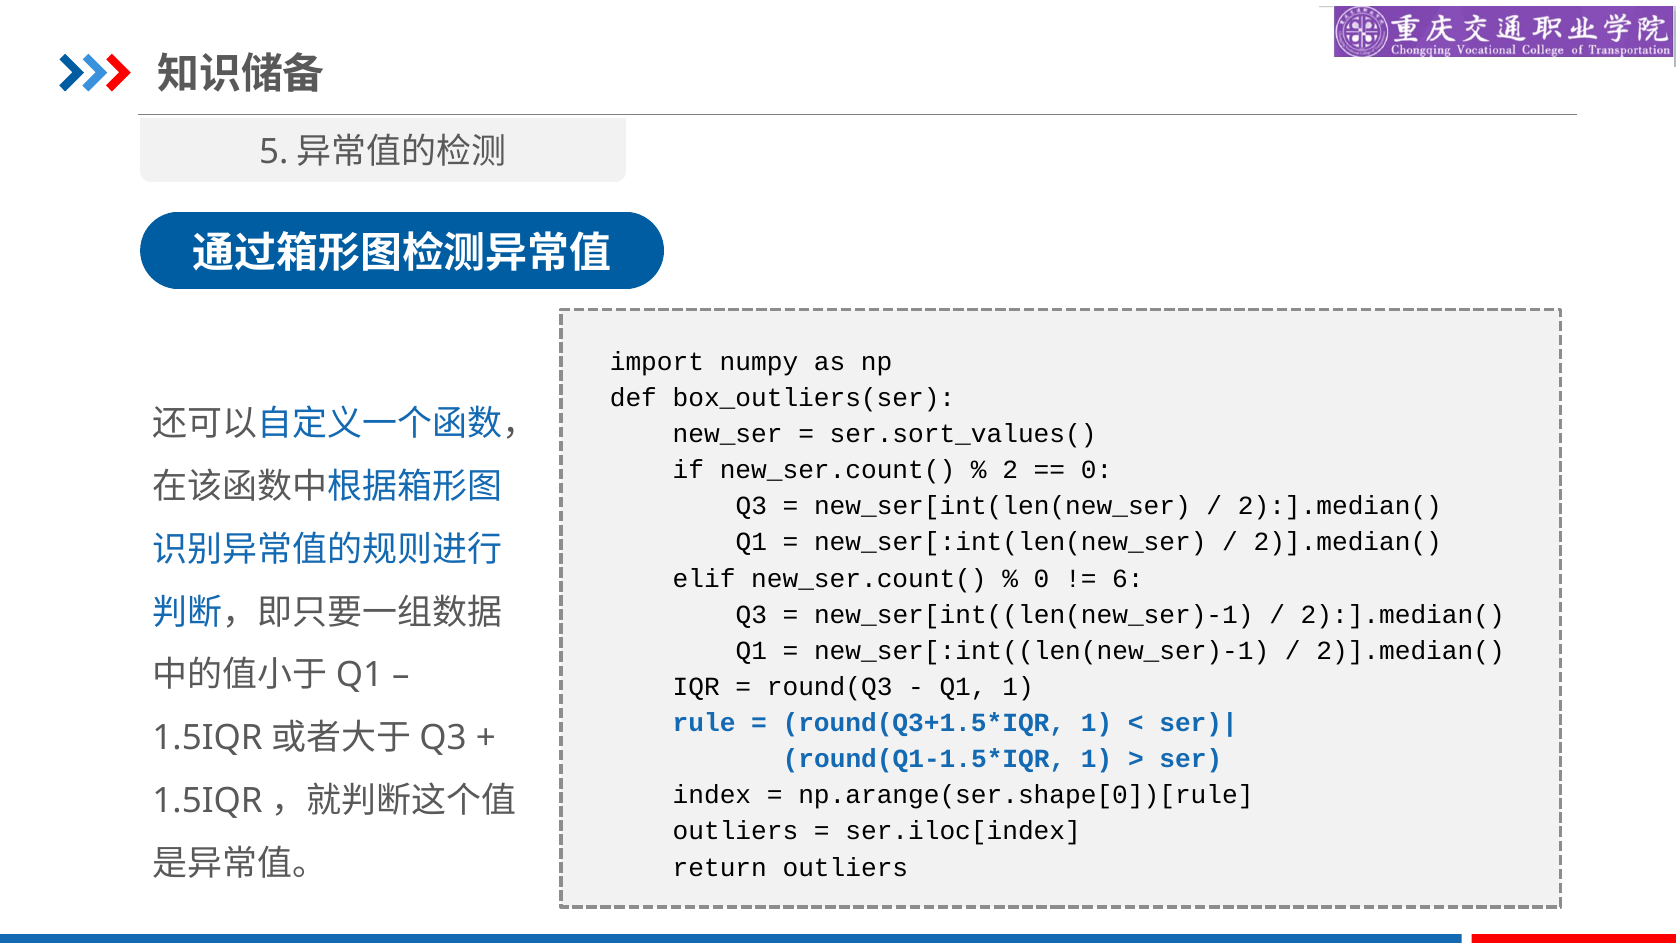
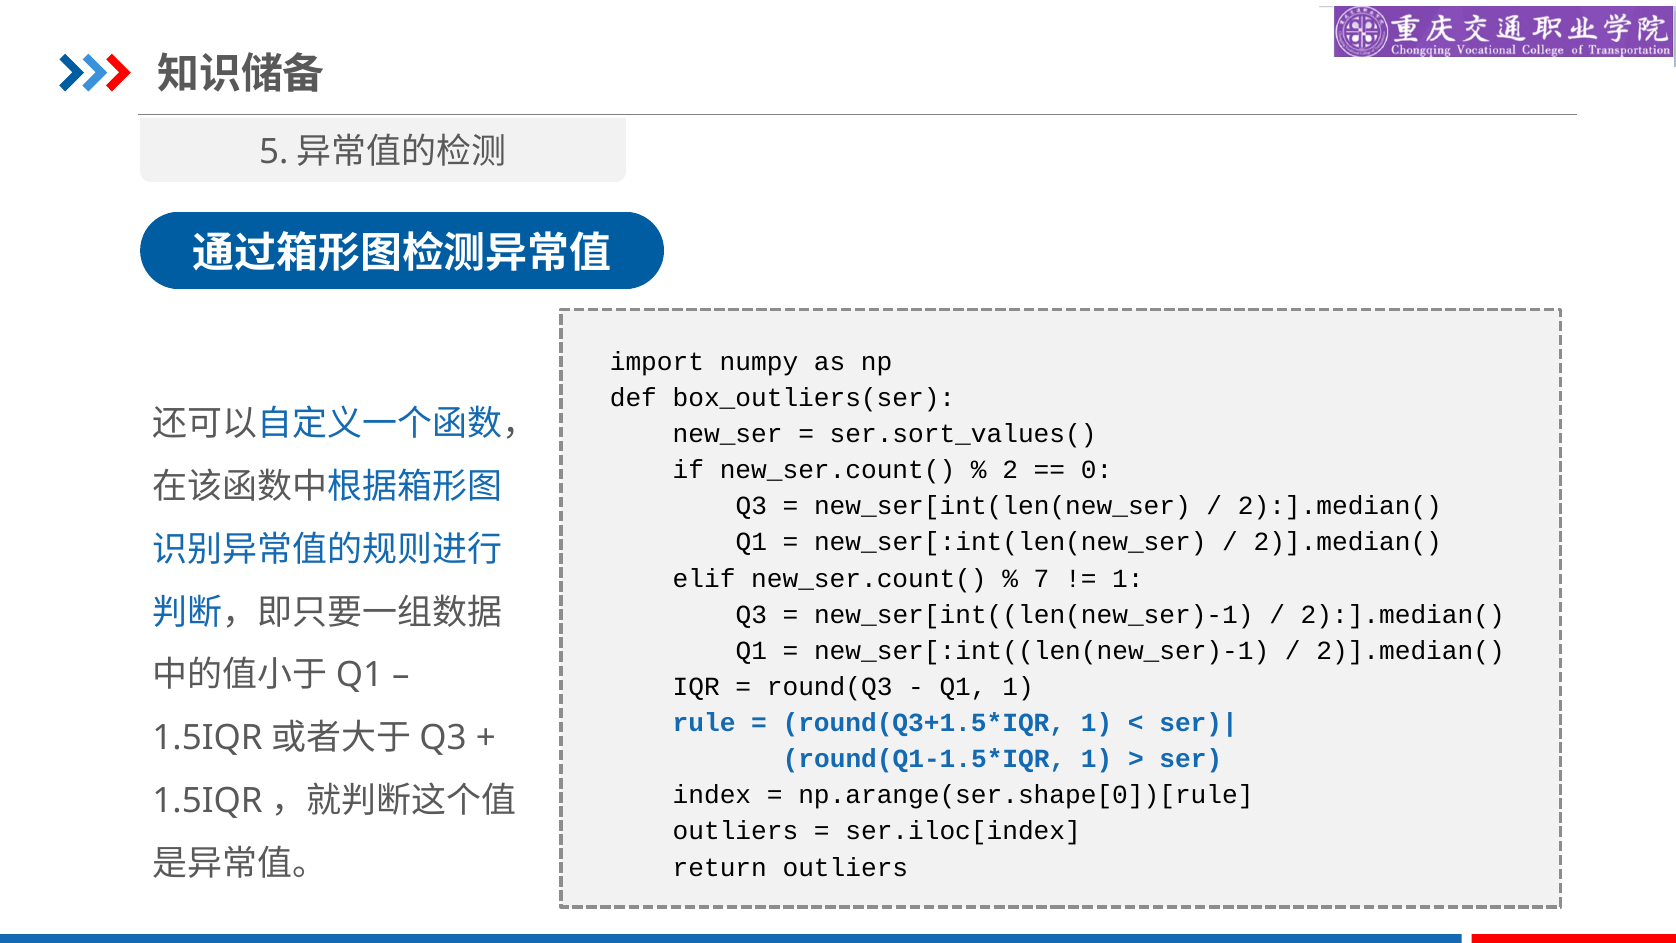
0 at (1042, 578): 0 -> 7
6 at (1128, 578): 6 -> 1
